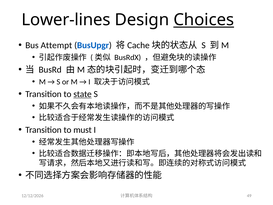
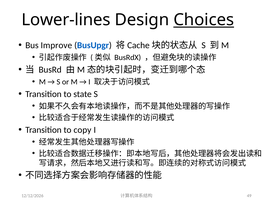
Attempt: Attempt -> Improve
state underline: present -> none
must: must -> copy
